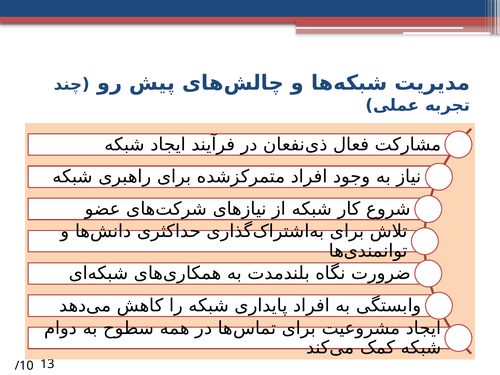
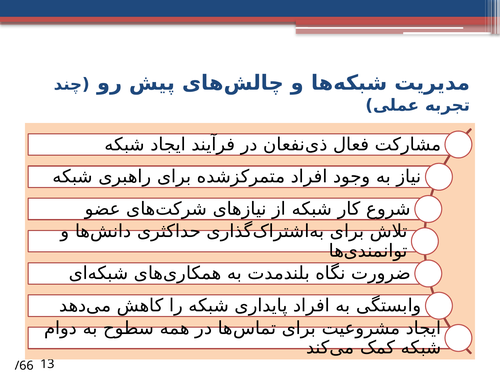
/10: /10 -> /66
